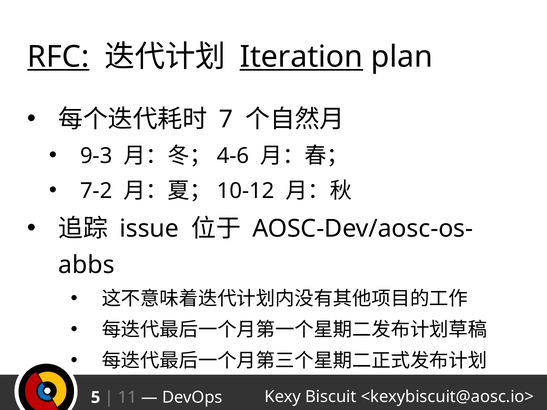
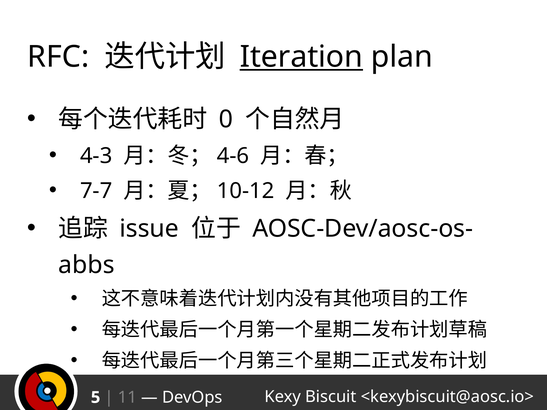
RFC underline: present -> none
7: 7 -> 0
9-3: 9-3 -> 4-3
7-2: 7-2 -> 7-7
